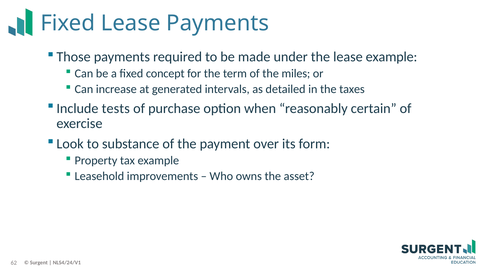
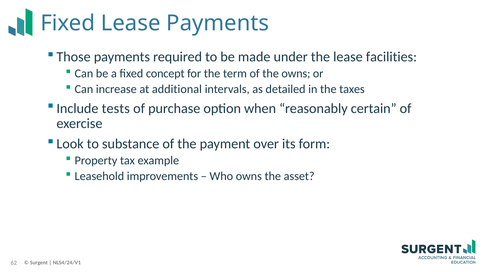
lease example: example -> facilities
the miles: miles -> owns
generated: generated -> additional
